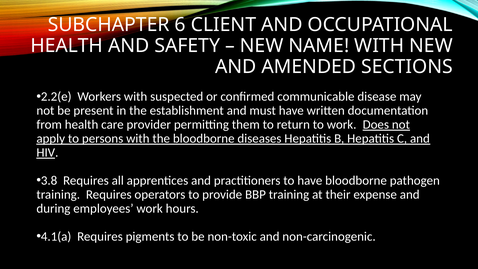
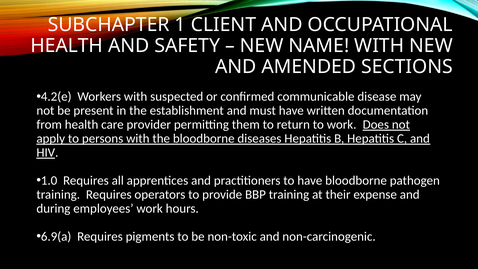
6: 6 -> 1
2.2(e: 2.2(e -> 4.2(e
3.8: 3.8 -> 1.0
4.1(a: 4.1(a -> 6.9(a
